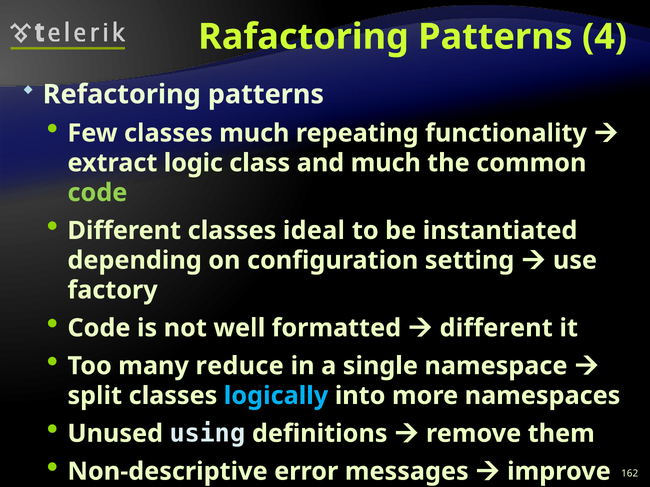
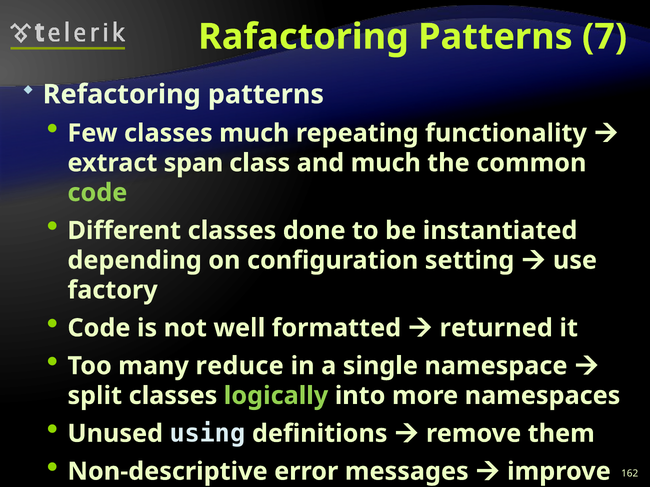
4: 4 -> 7
logic: logic -> span
ideal: ideal -> done
different at (496, 328): different -> returned
logically colour: light blue -> light green
